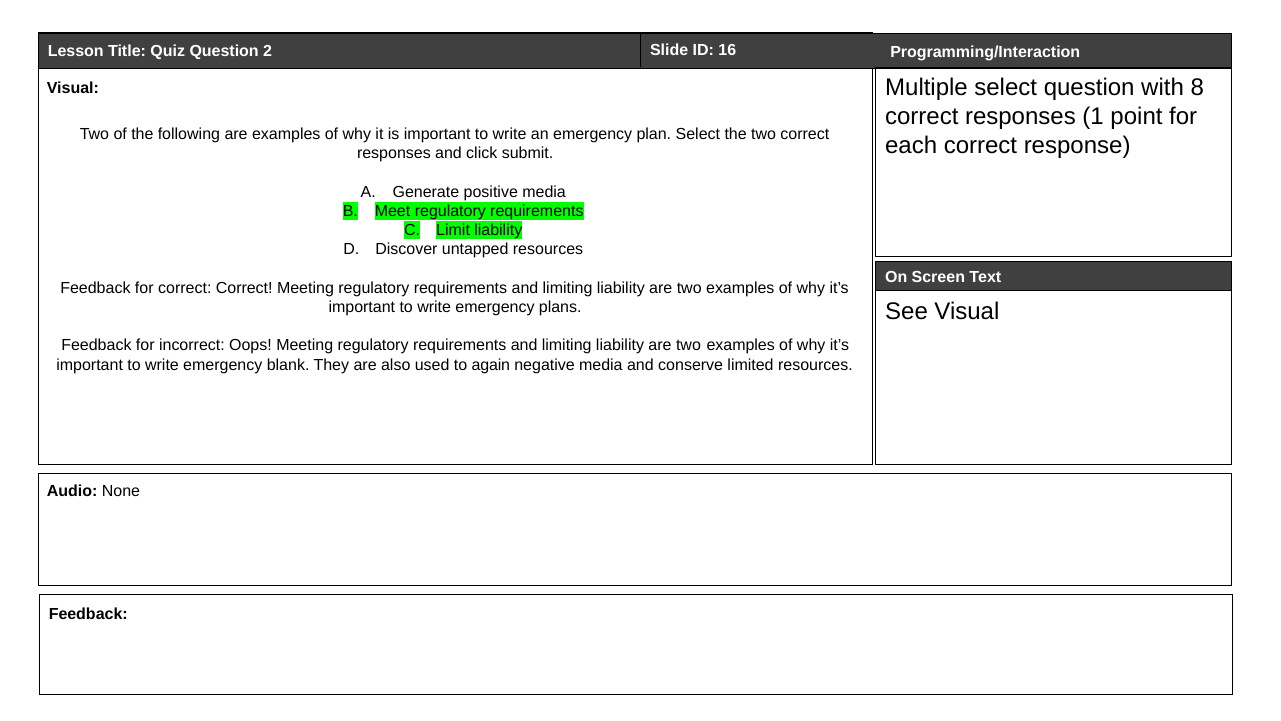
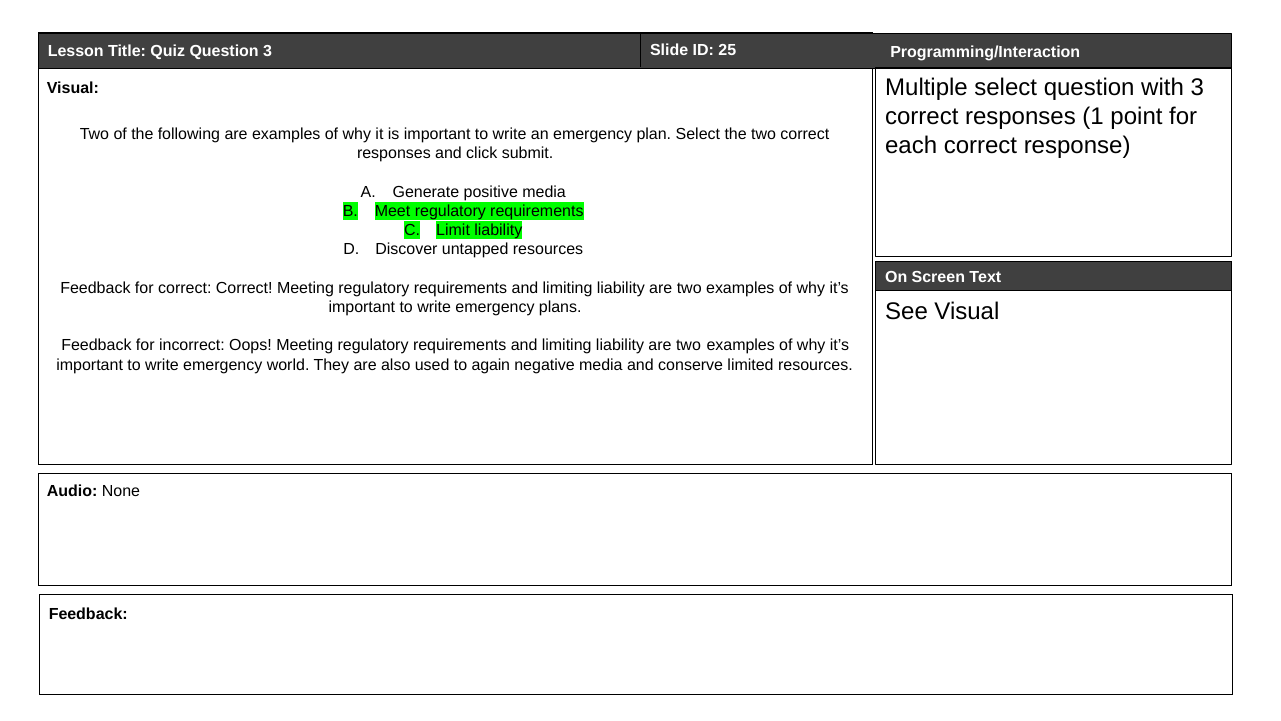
Question 2: 2 -> 3
16: 16 -> 25
with 8: 8 -> 3
blank: blank -> world
